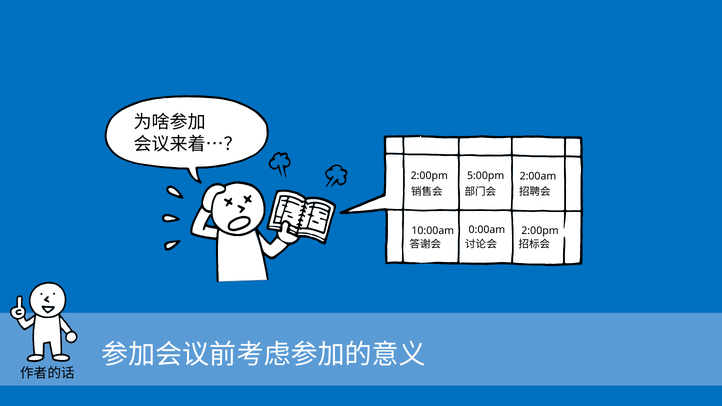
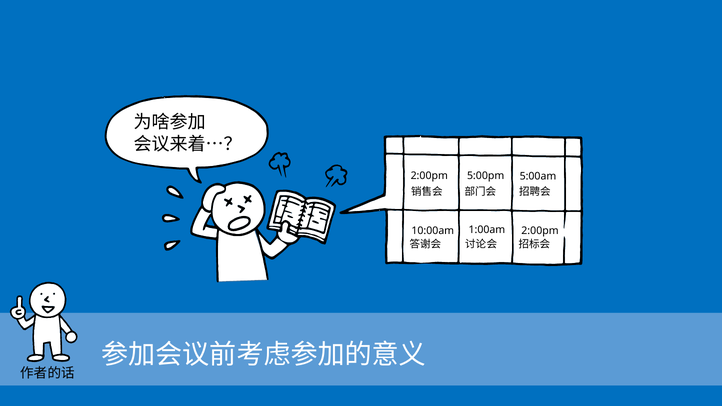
2:00am: 2:00am -> 5:00am
0:00am: 0:00am -> 1:00am
